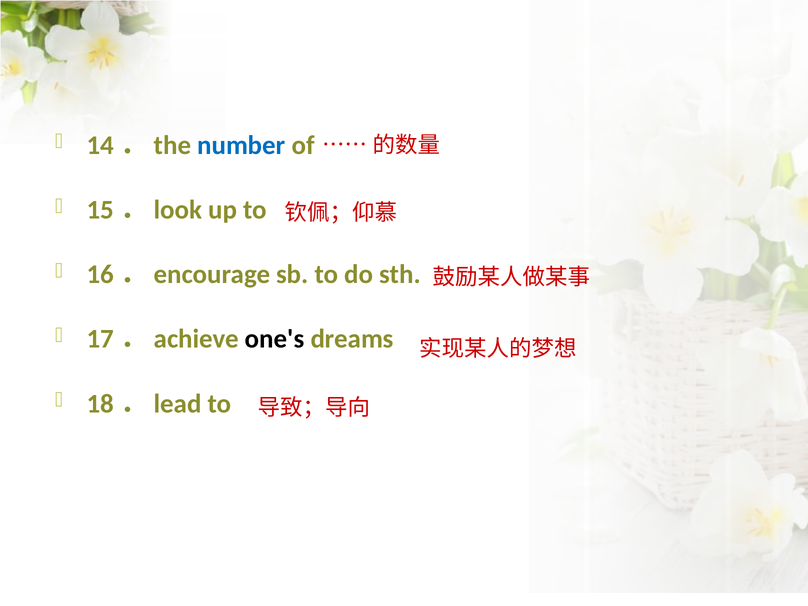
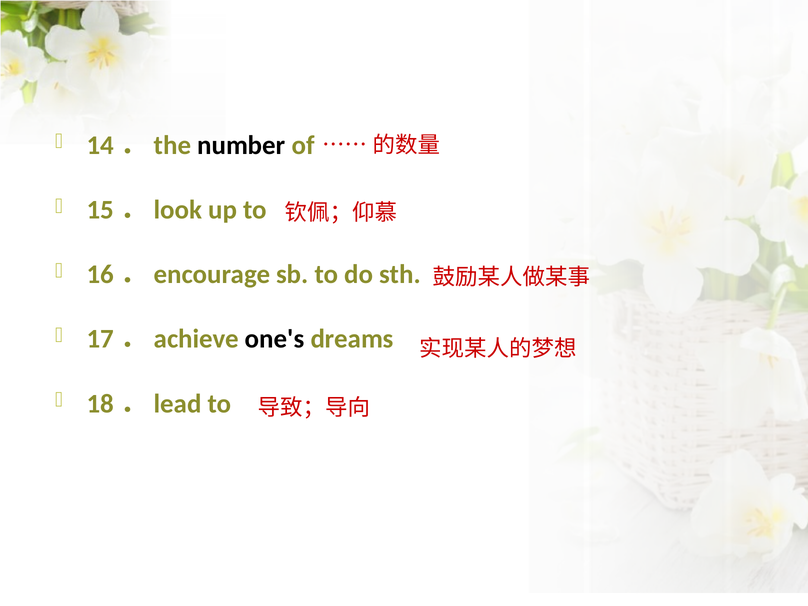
number colour: blue -> black
